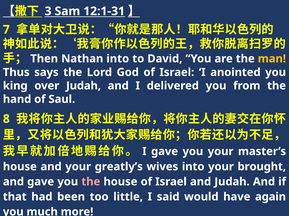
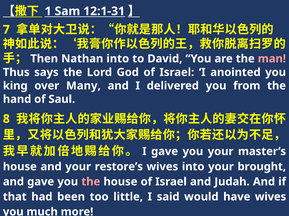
3: 3 -> 1
man colour: yellow -> pink
over Judah: Judah -> Many
greatly’s: greatly’s -> restore’s
have again: again -> wives
